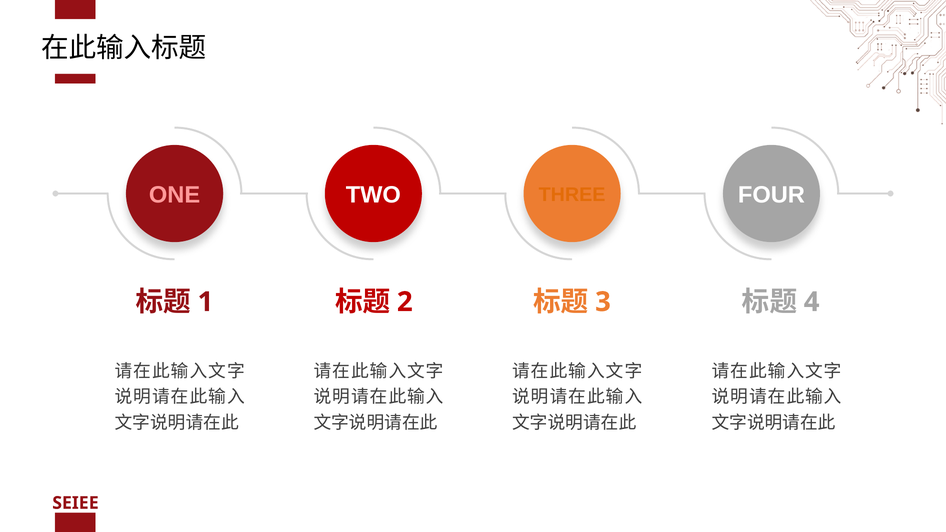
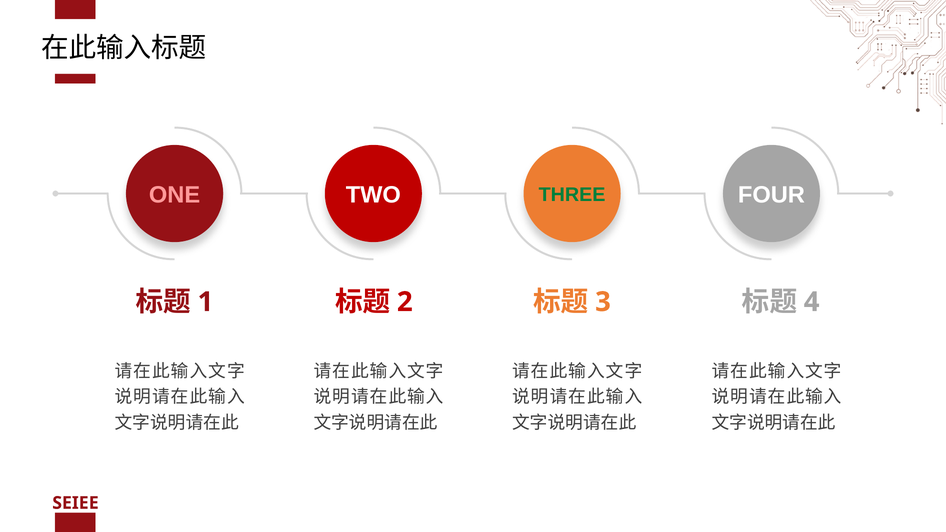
THREE colour: orange -> green
